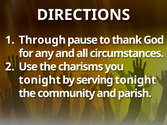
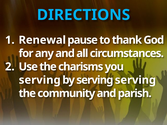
DIRECTIONS colour: white -> light blue
Through: Through -> Renewal
tonight at (40, 80): tonight -> serving
serving tonight: tonight -> serving
